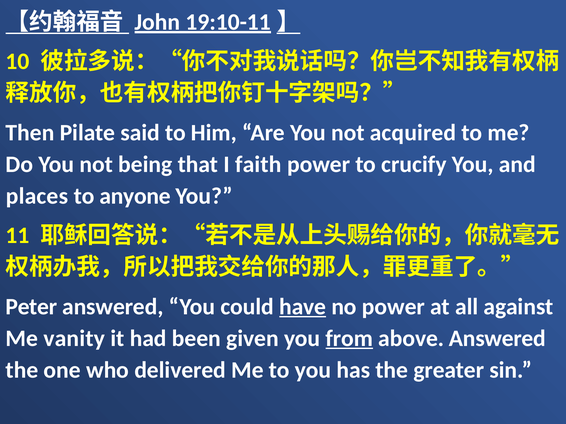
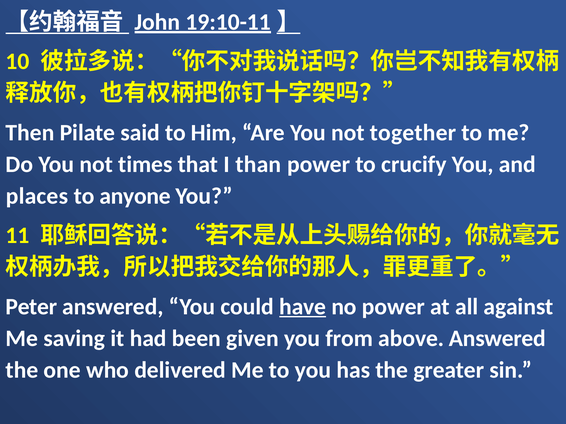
acquired: acquired -> together
being: being -> times
faith: faith -> than
vanity: vanity -> saving
from underline: present -> none
